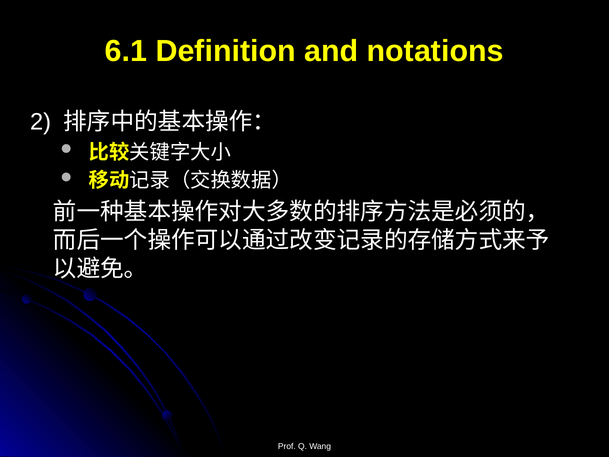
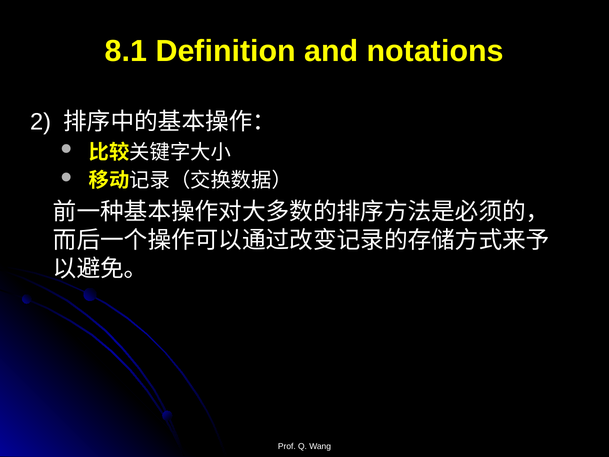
6.1: 6.1 -> 8.1
